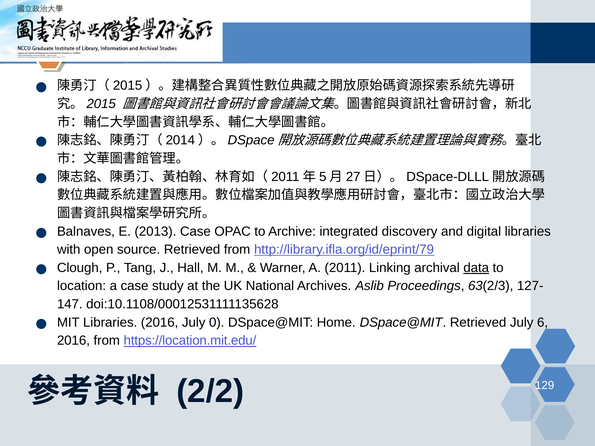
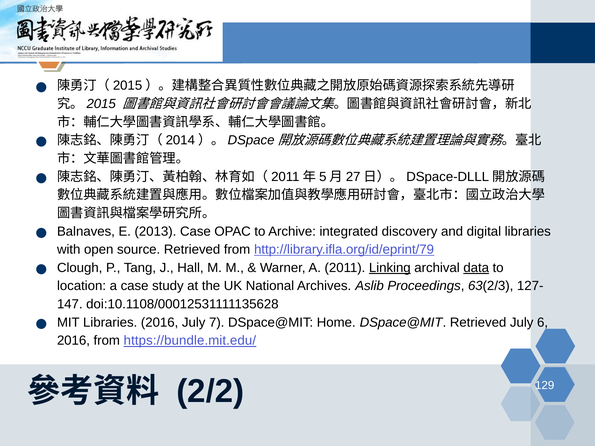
Linking underline: none -> present
0: 0 -> 7
https://location.mit.edu/: https://location.mit.edu/ -> https://bundle.mit.edu/
